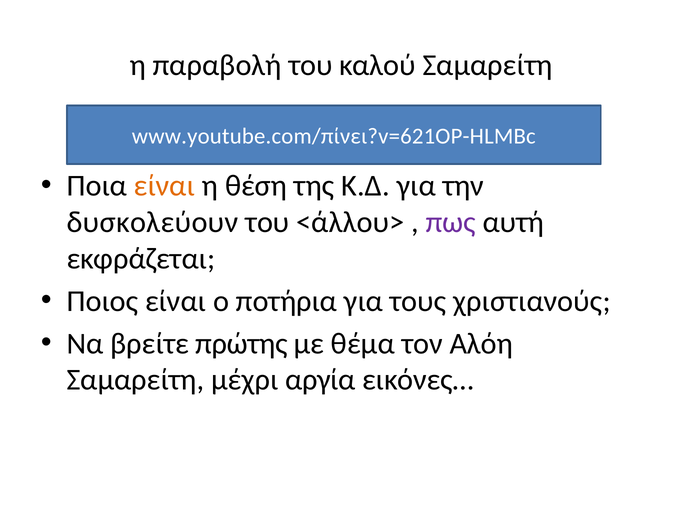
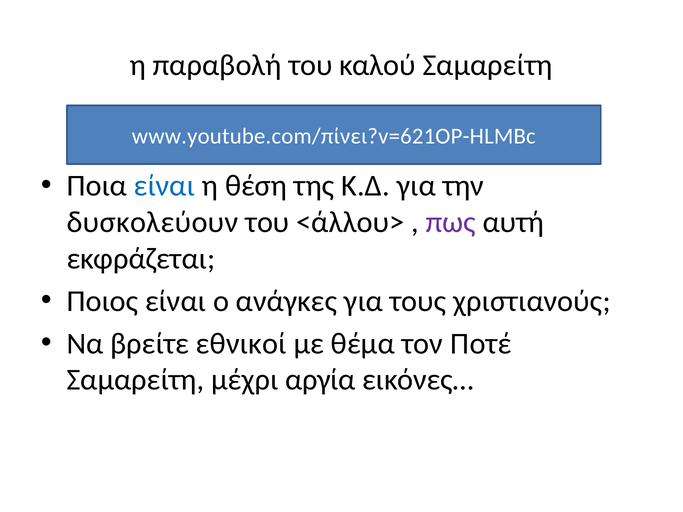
είναι at (164, 186) colour: orange -> blue
ποτήρια: ποτήρια -> ανάγκες
πρώτης: πρώτης -> εθνικοί
Αλόη: Αλόη -> Ποτέ
